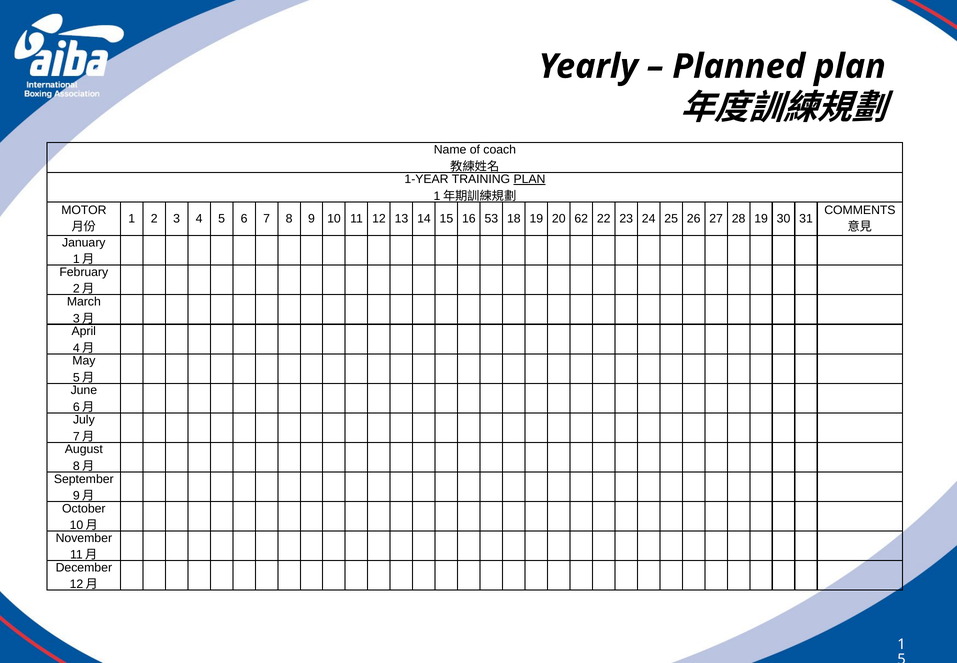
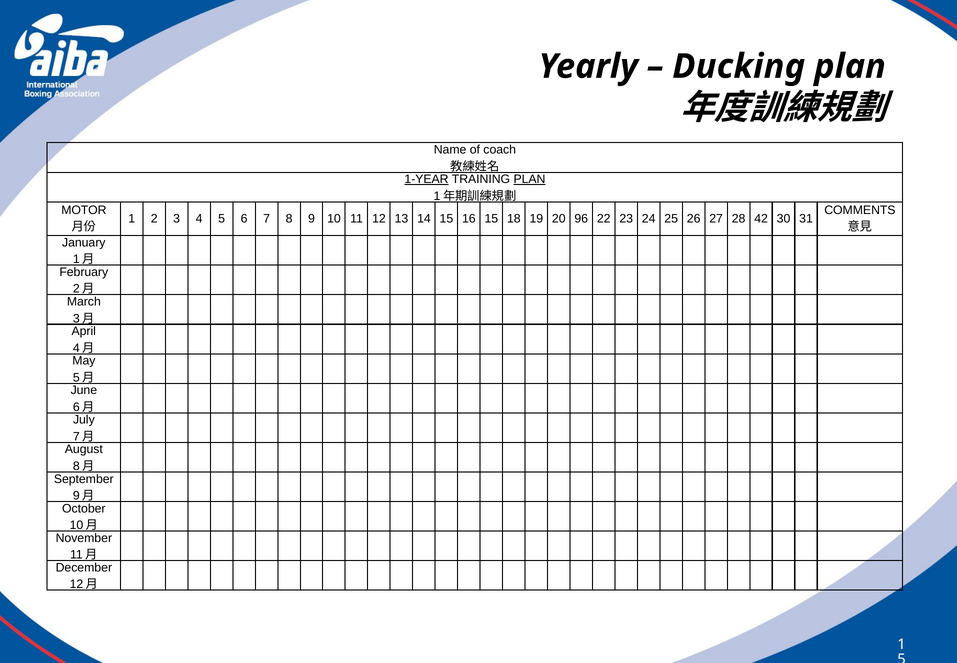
Planned: Planned -> Ducking
1-YEAR underline: none -> present
16 53: 53 -> 15
62: 62 -> 96
28 19: 19 -> 42
